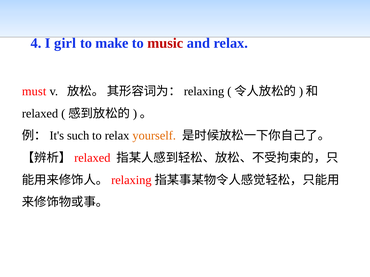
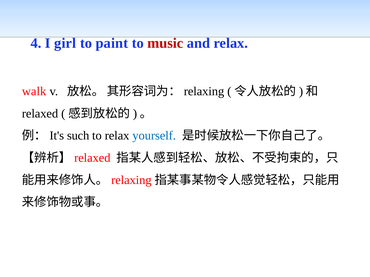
make: make -> paint
must: must -> walk
yourself colour: orange -> blue
